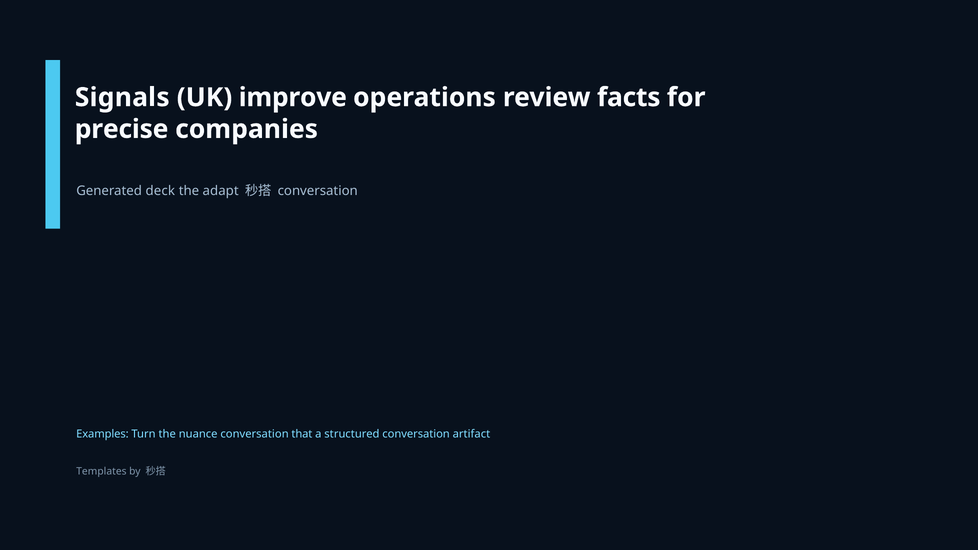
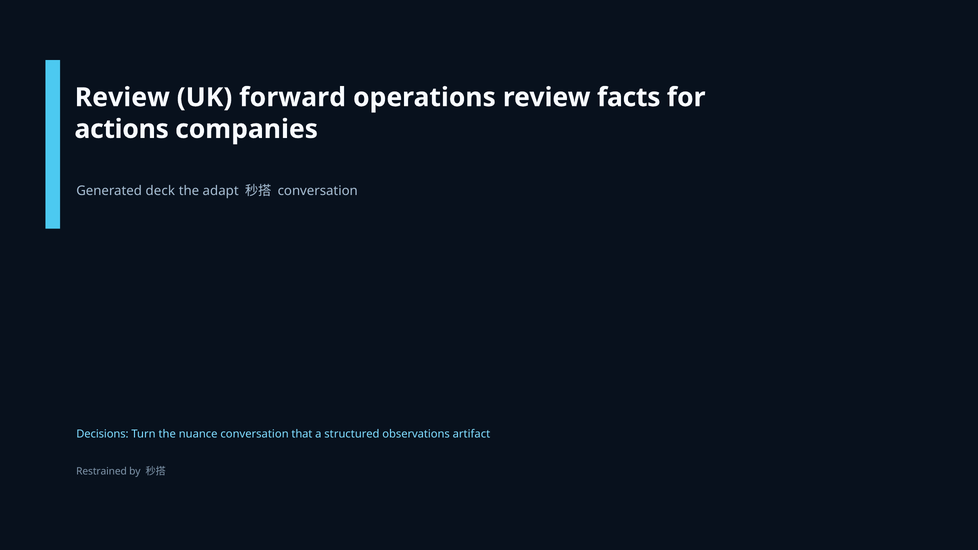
Signals at (122, 97): Signals -> Review
improve: improve -> forward
precise: precise -> actions
Examples: Examples -> Decisions
structured conversation: conversation -> observations
Templates: Templates -> Restrained
